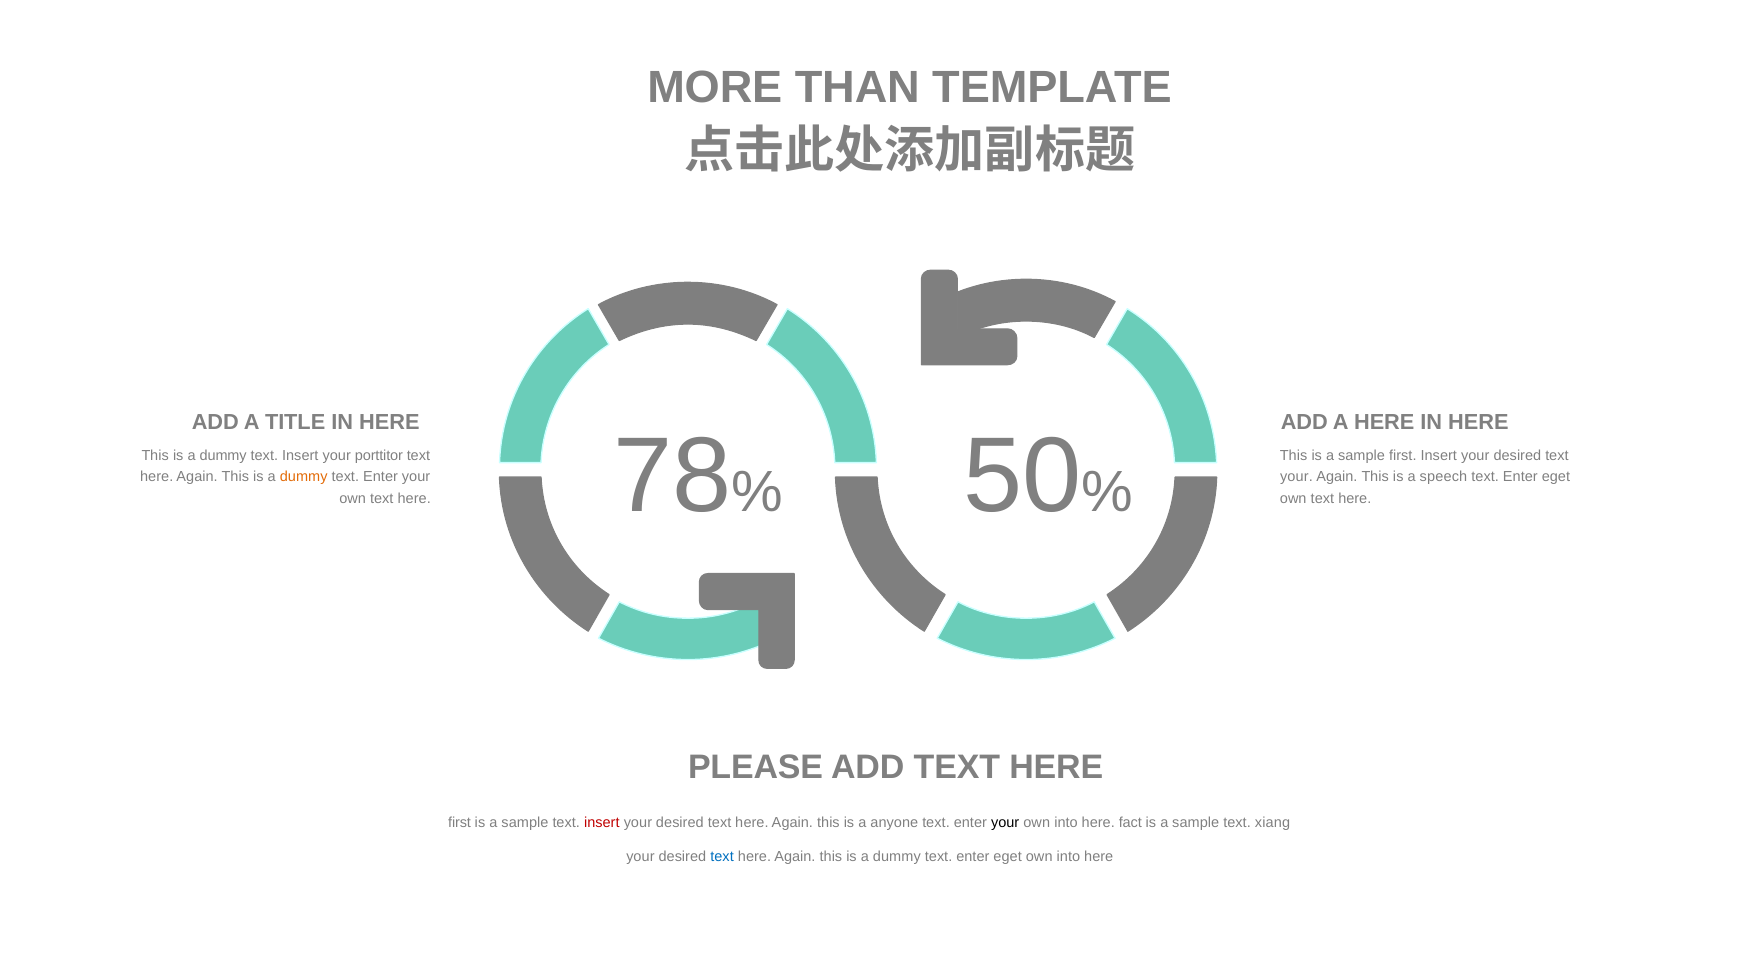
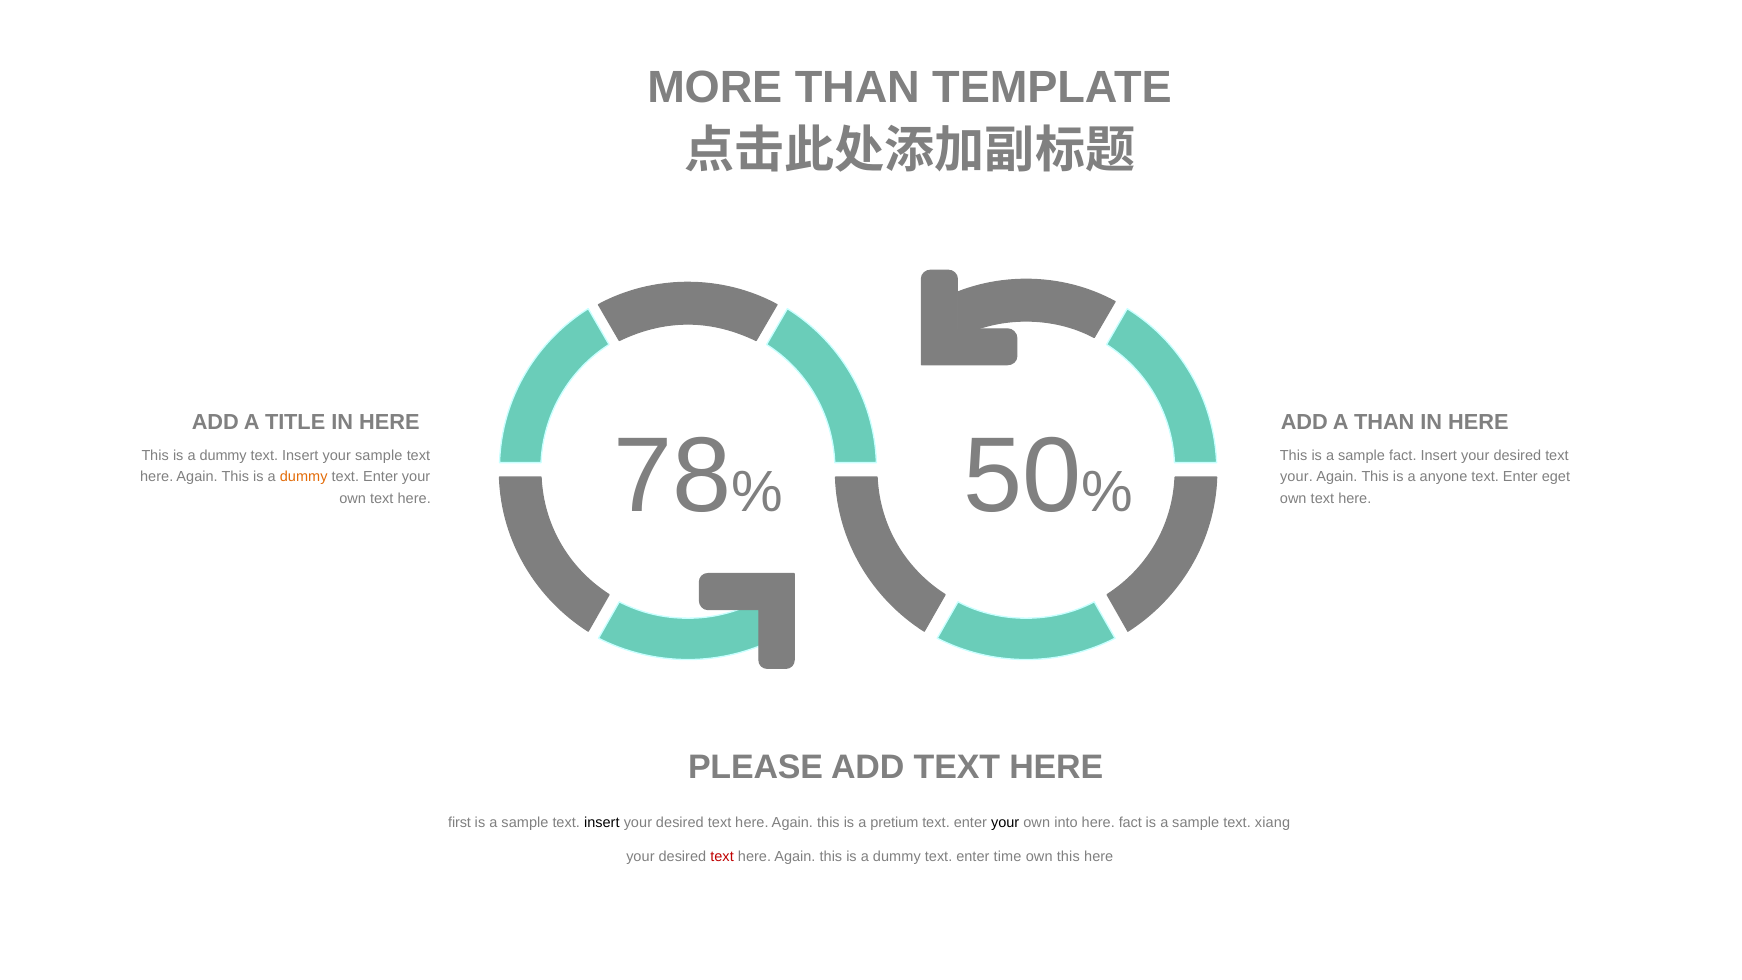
A HERE: HERE -> THAN
your porttitor: porttitor -> sample
sample first: first -> fact
speech: speech -> anyone
insert at (602, 823) colour: red -> black
anyone: anyone -> pretium
text at (722, 857) colour: blue -> red
dummy text enter eget: eget -> time
into at (1068, 857): into -> this
